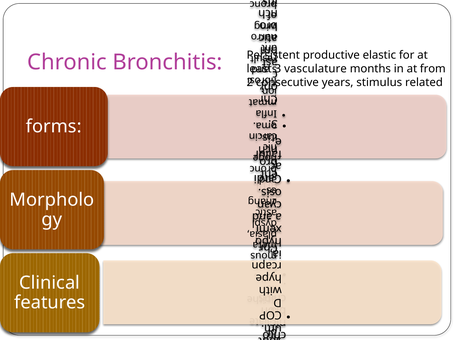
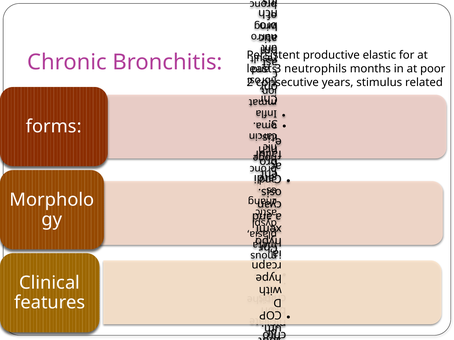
vasculature: vasculature -> neutrophils
from: from -> poor
